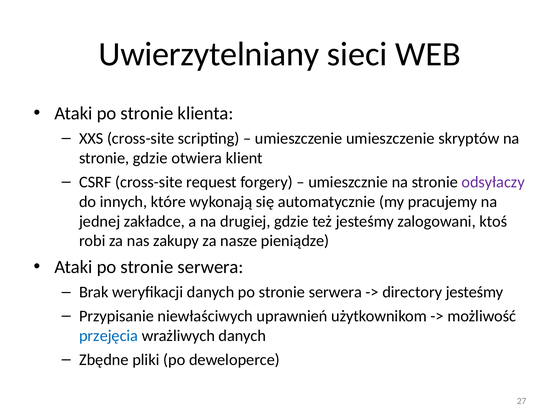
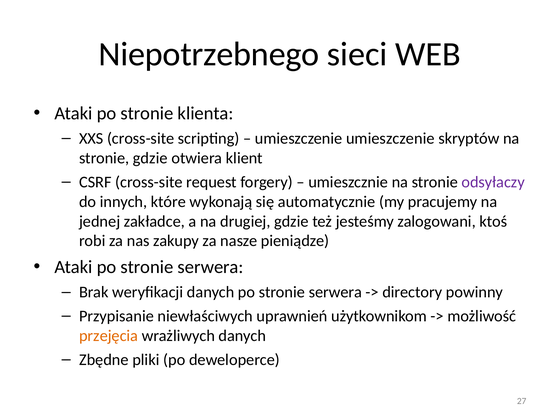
Uwierzytelniany: Uwierzytelniany -> Niepotrzebnego
directory jesteśmy: jesteśmy -> powinny
przejęcia colour: blue -> orange
